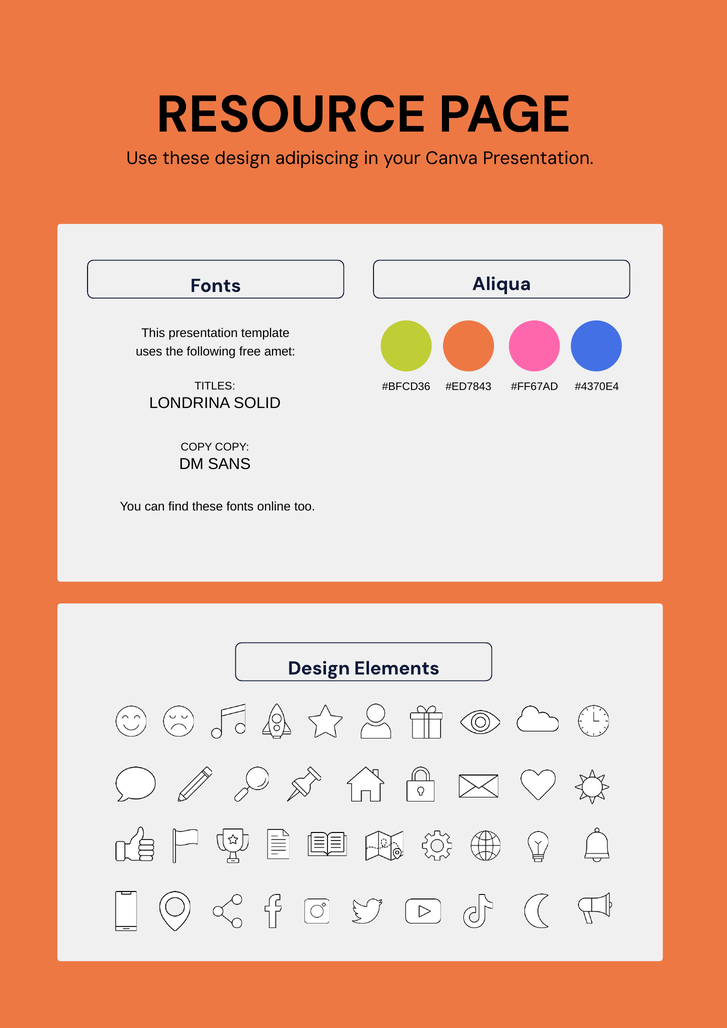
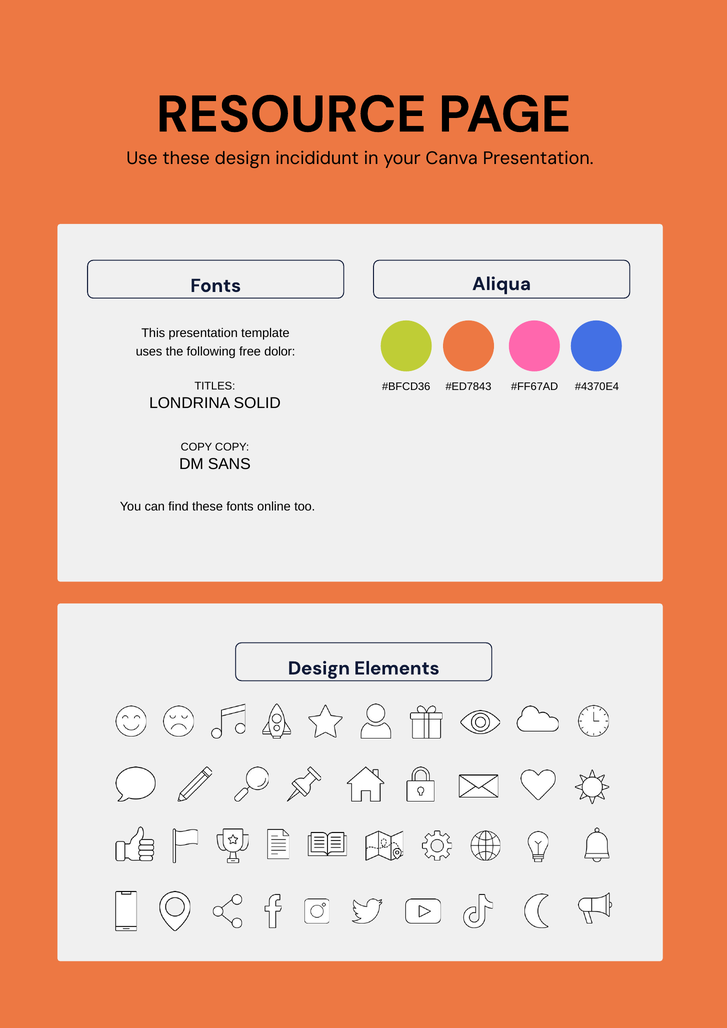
adipiscing: adipiscing -> incididunt
amet: amet -> dolor
